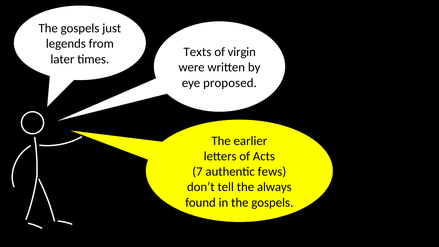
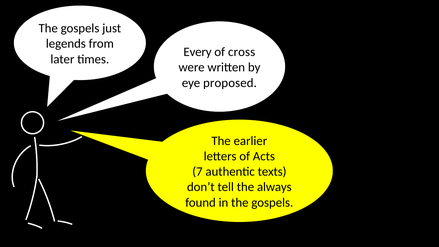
Texts: Texts -> Every
virgin: virgin -> cross
fews: fews -> texts
